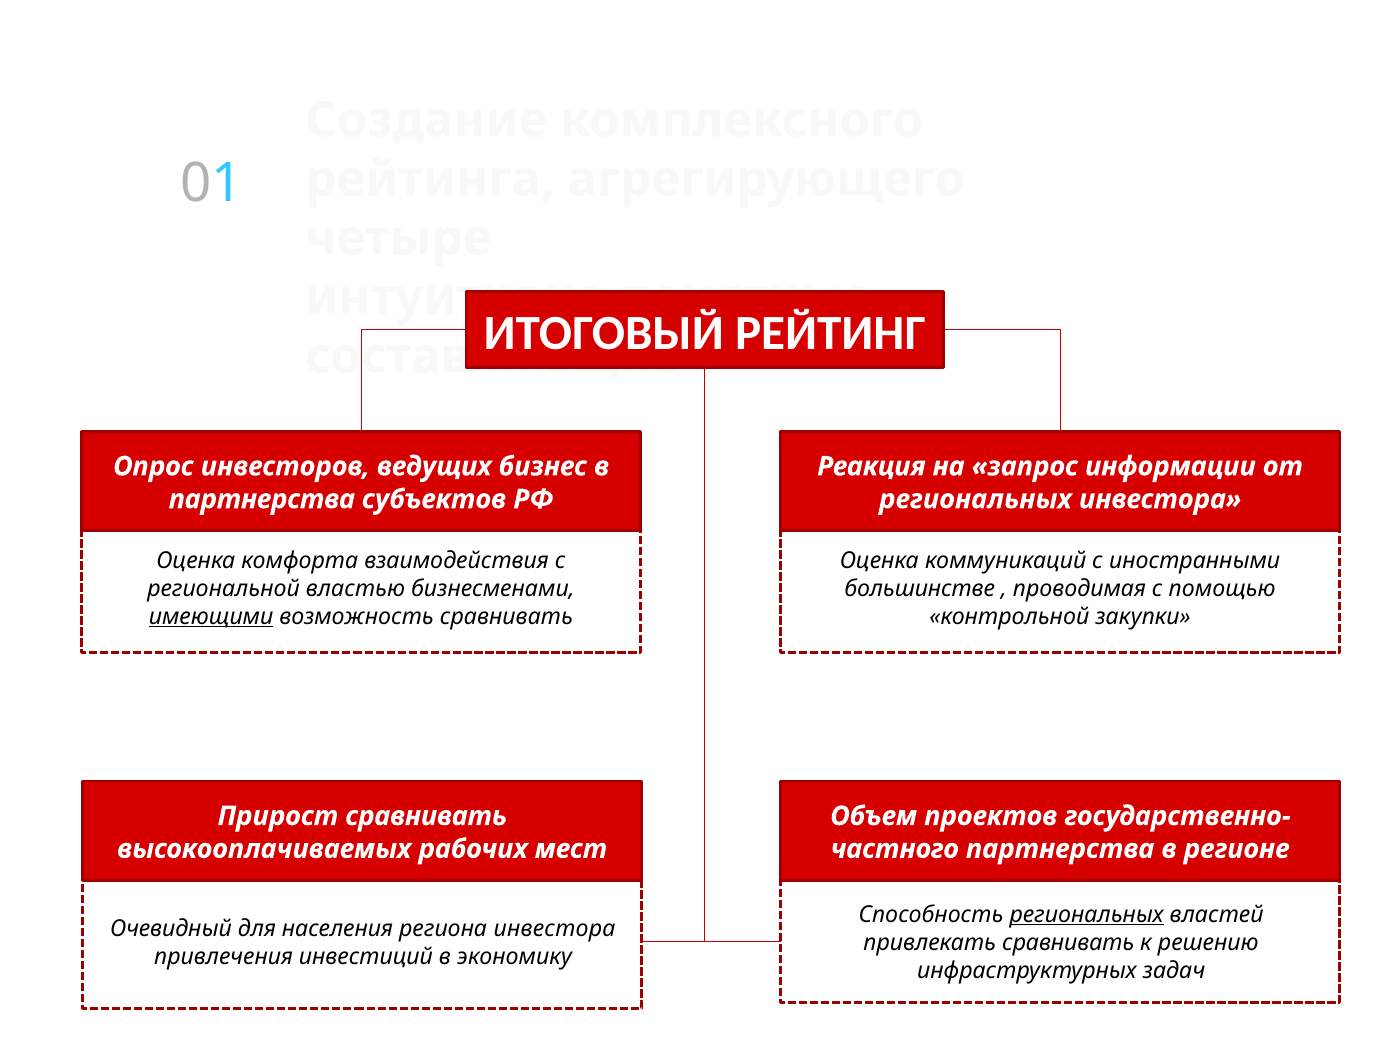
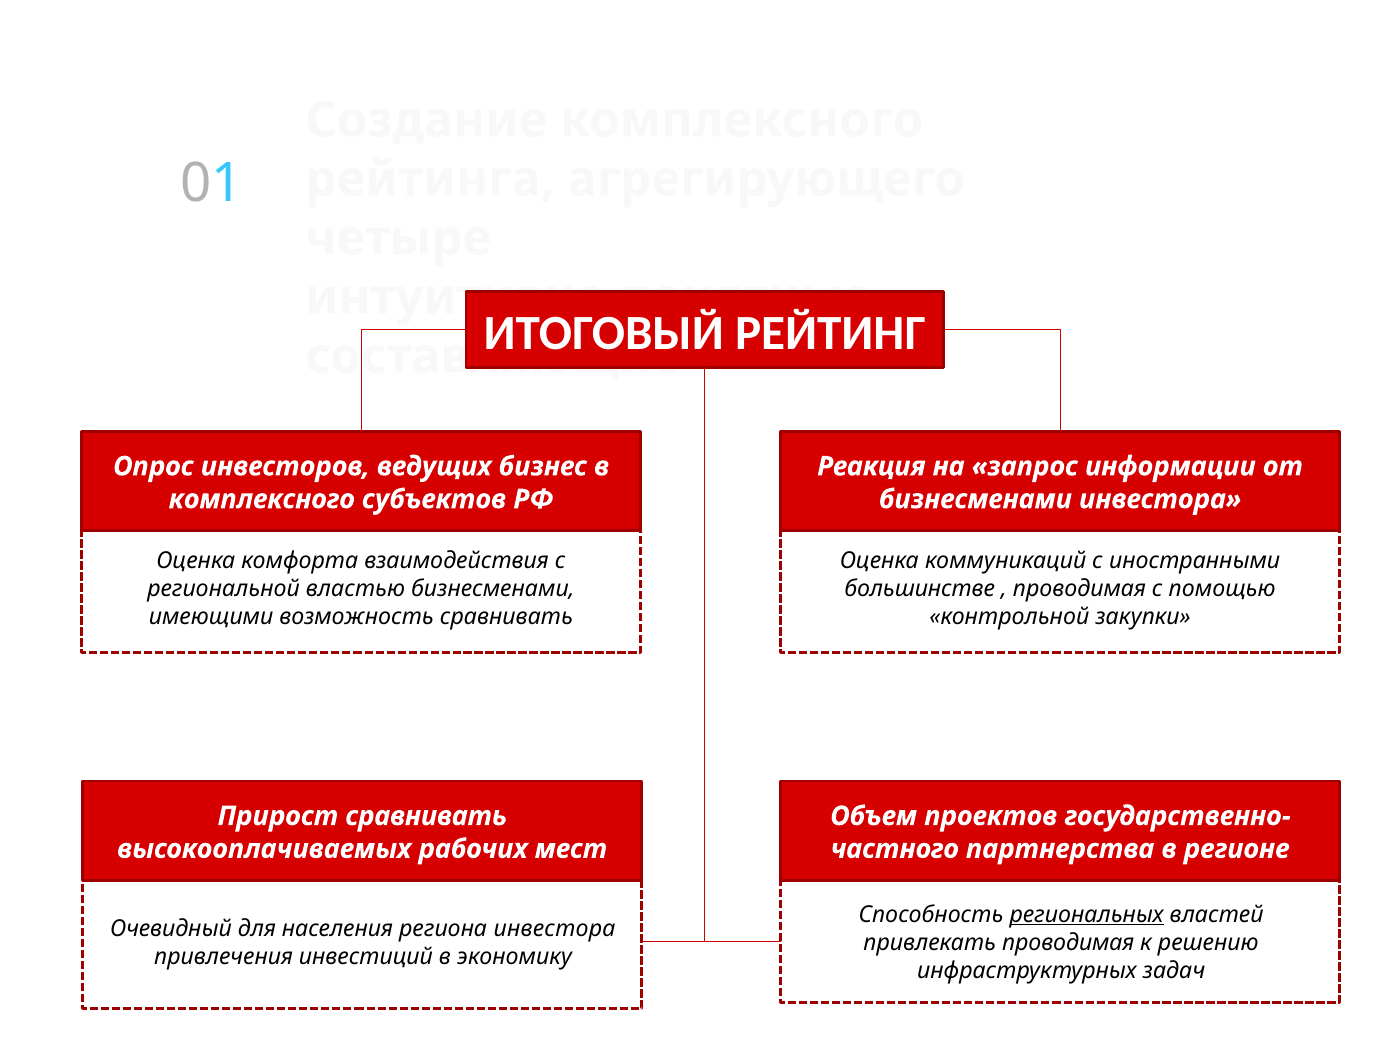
партнерства at (262, 499): партнерства -> комплексного
региональных at (975, 499): региональных -> бизнесменами
имеющими underline: present -> none
привлекать сравнивать: сравнивать -> проводимая
